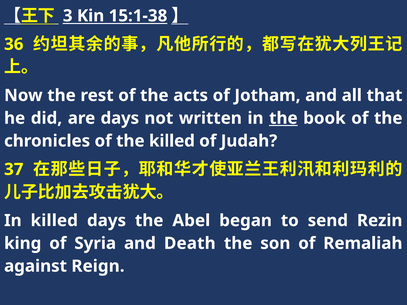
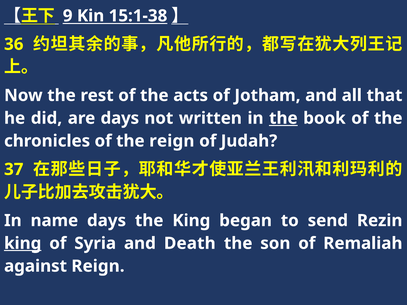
3: 3 -> 9
the killed: killed -> reign
In killed: killed -> name
the Abel: Abel -> King
king at (23, 244) underline: none -> present
